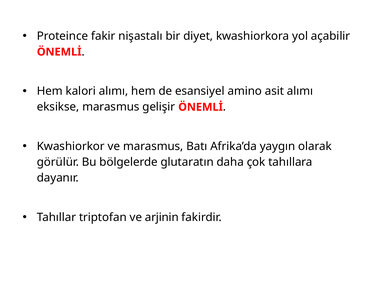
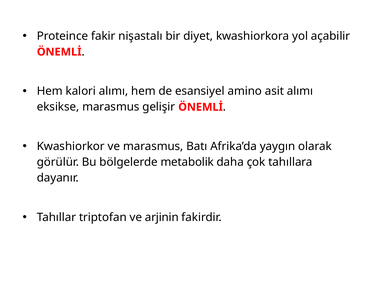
glutaratın: glutaratın -> metabolik
